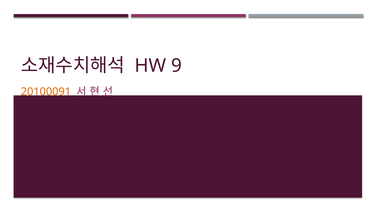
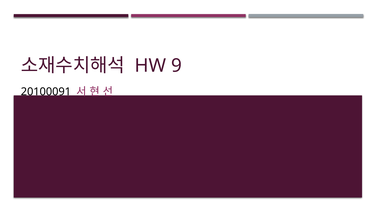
20100091 colour: orange -> black
